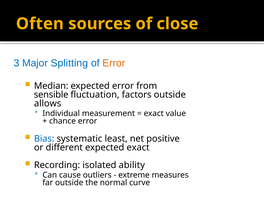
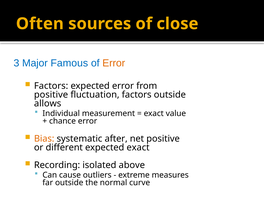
Splitting: Splitting -> Famous
Median at (51, 86): Median -> Factors
sensible at (51, 95): sensible -> positive
Bias colour: blue -> orange
least: least -> after
ability: ability -> above
